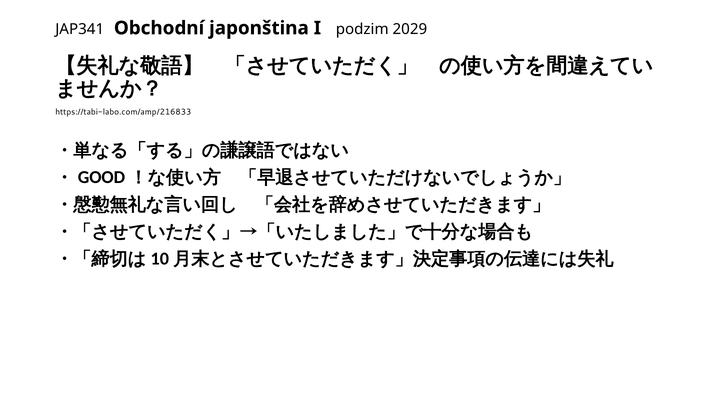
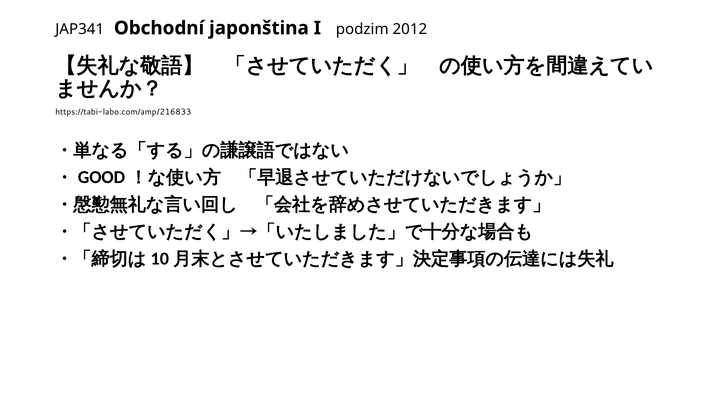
2029: 2029 -> 2012
